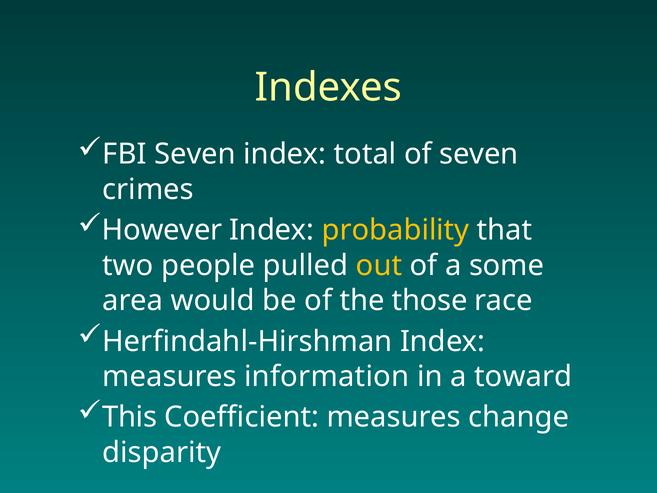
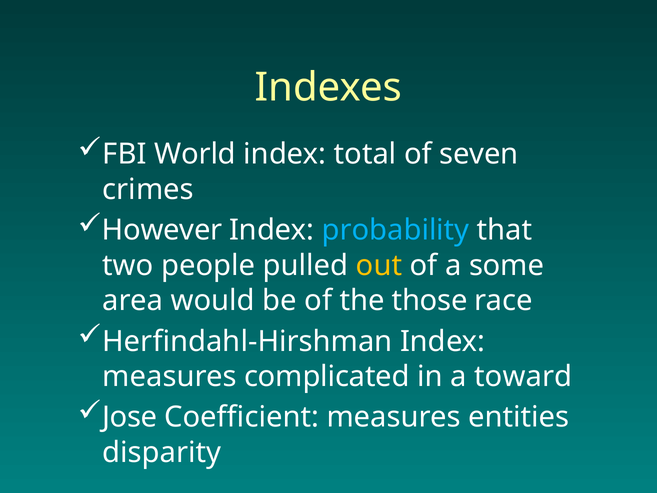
FBI Seven: Seven -> World
probability colour: yellow -> light blue
information: information -> complicated
This: This -> Jose
change: change -> entities
